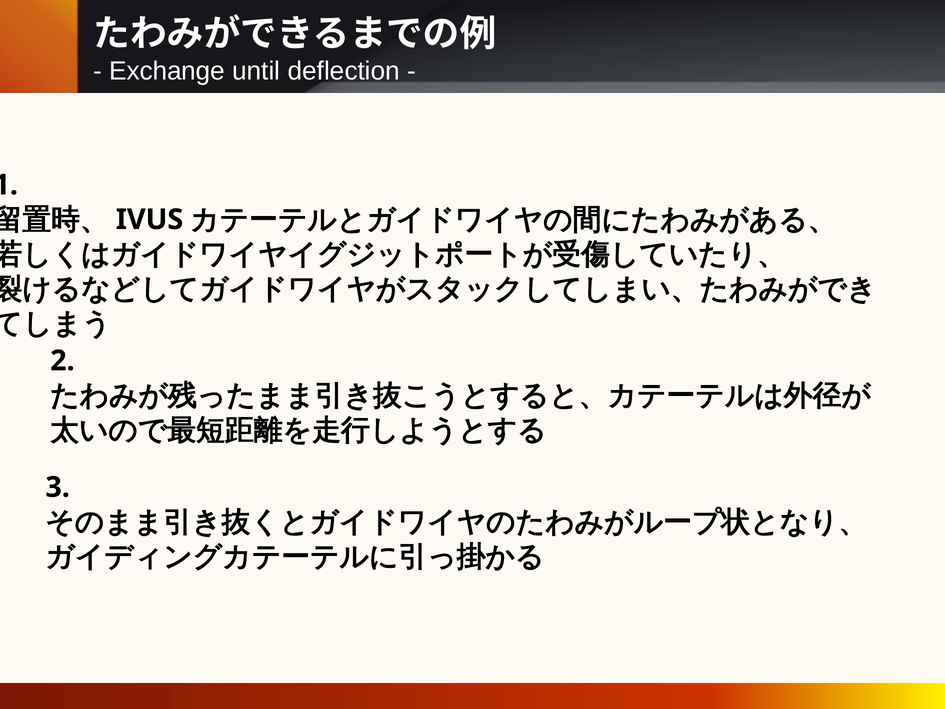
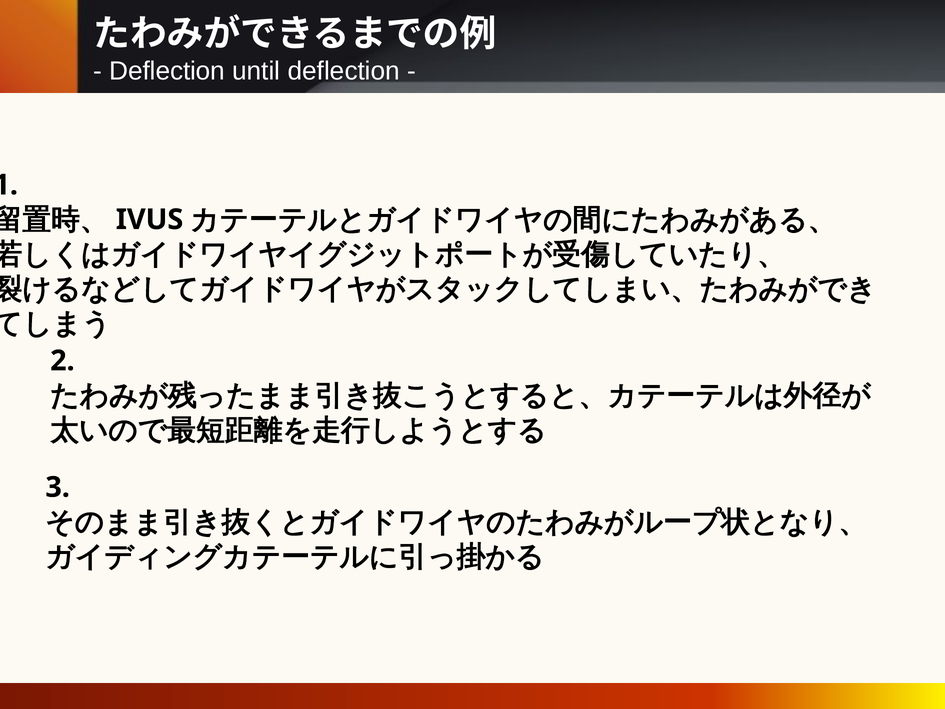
Exchange at (167, 71): Exchange -> Deflection
